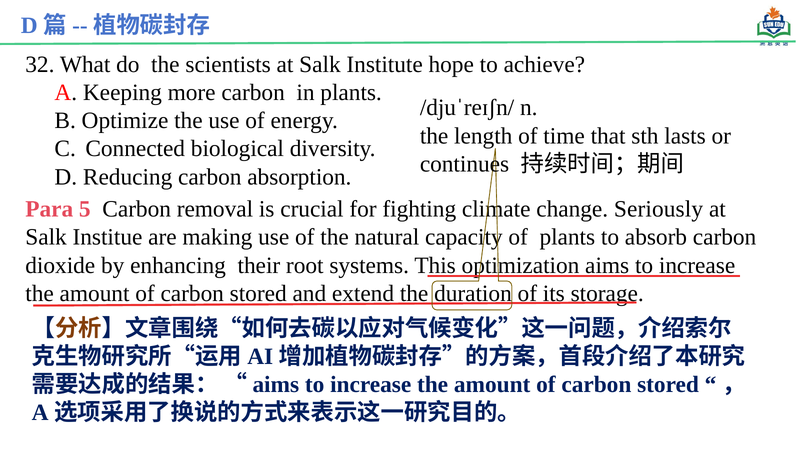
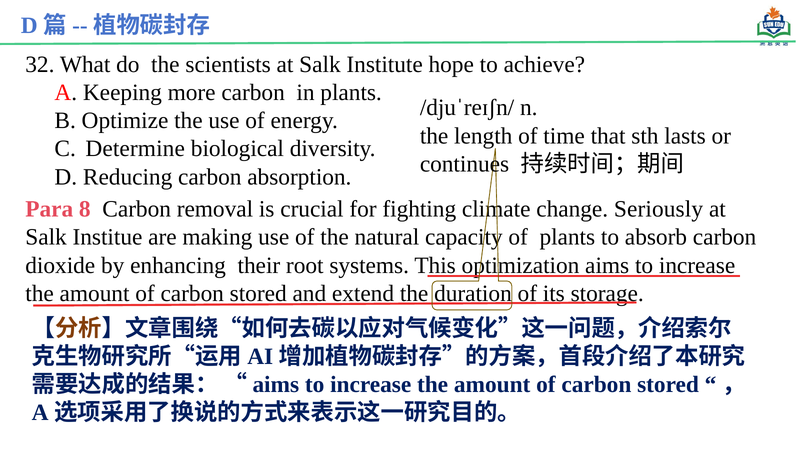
Connected: Connected -> Determine
5: 5 -> 8
